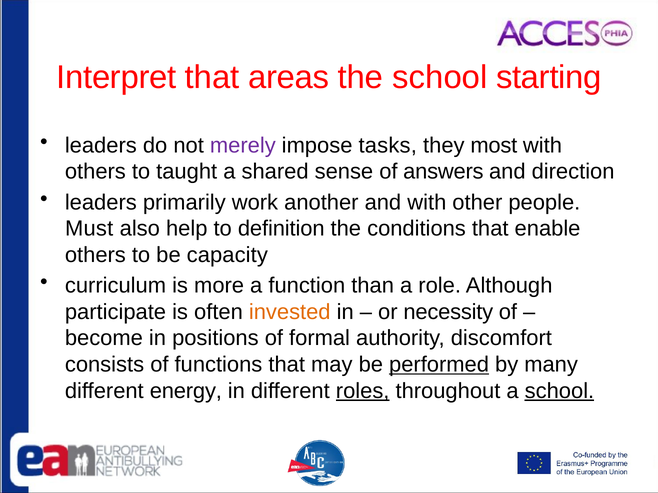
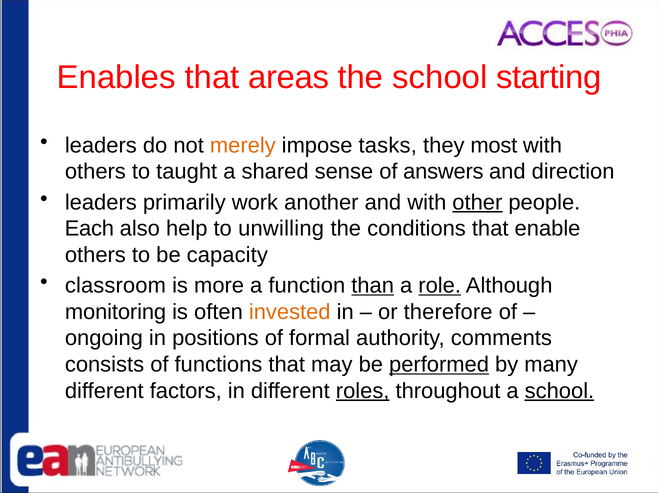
Interpret: Interpret -> Enables
merely colour: purple -> orange
other underline: none -> present
Must: Must -> Each
definition: definition -> unwilling
curriculum: curriculum -> classroom
than underline: none -> present
role underline: none -> present
participate: participate -> monitoring
necessity: necessity -> therefore
become: become -> ongoing
discomfort: discomfort -> comments
energy: energy -> factors
